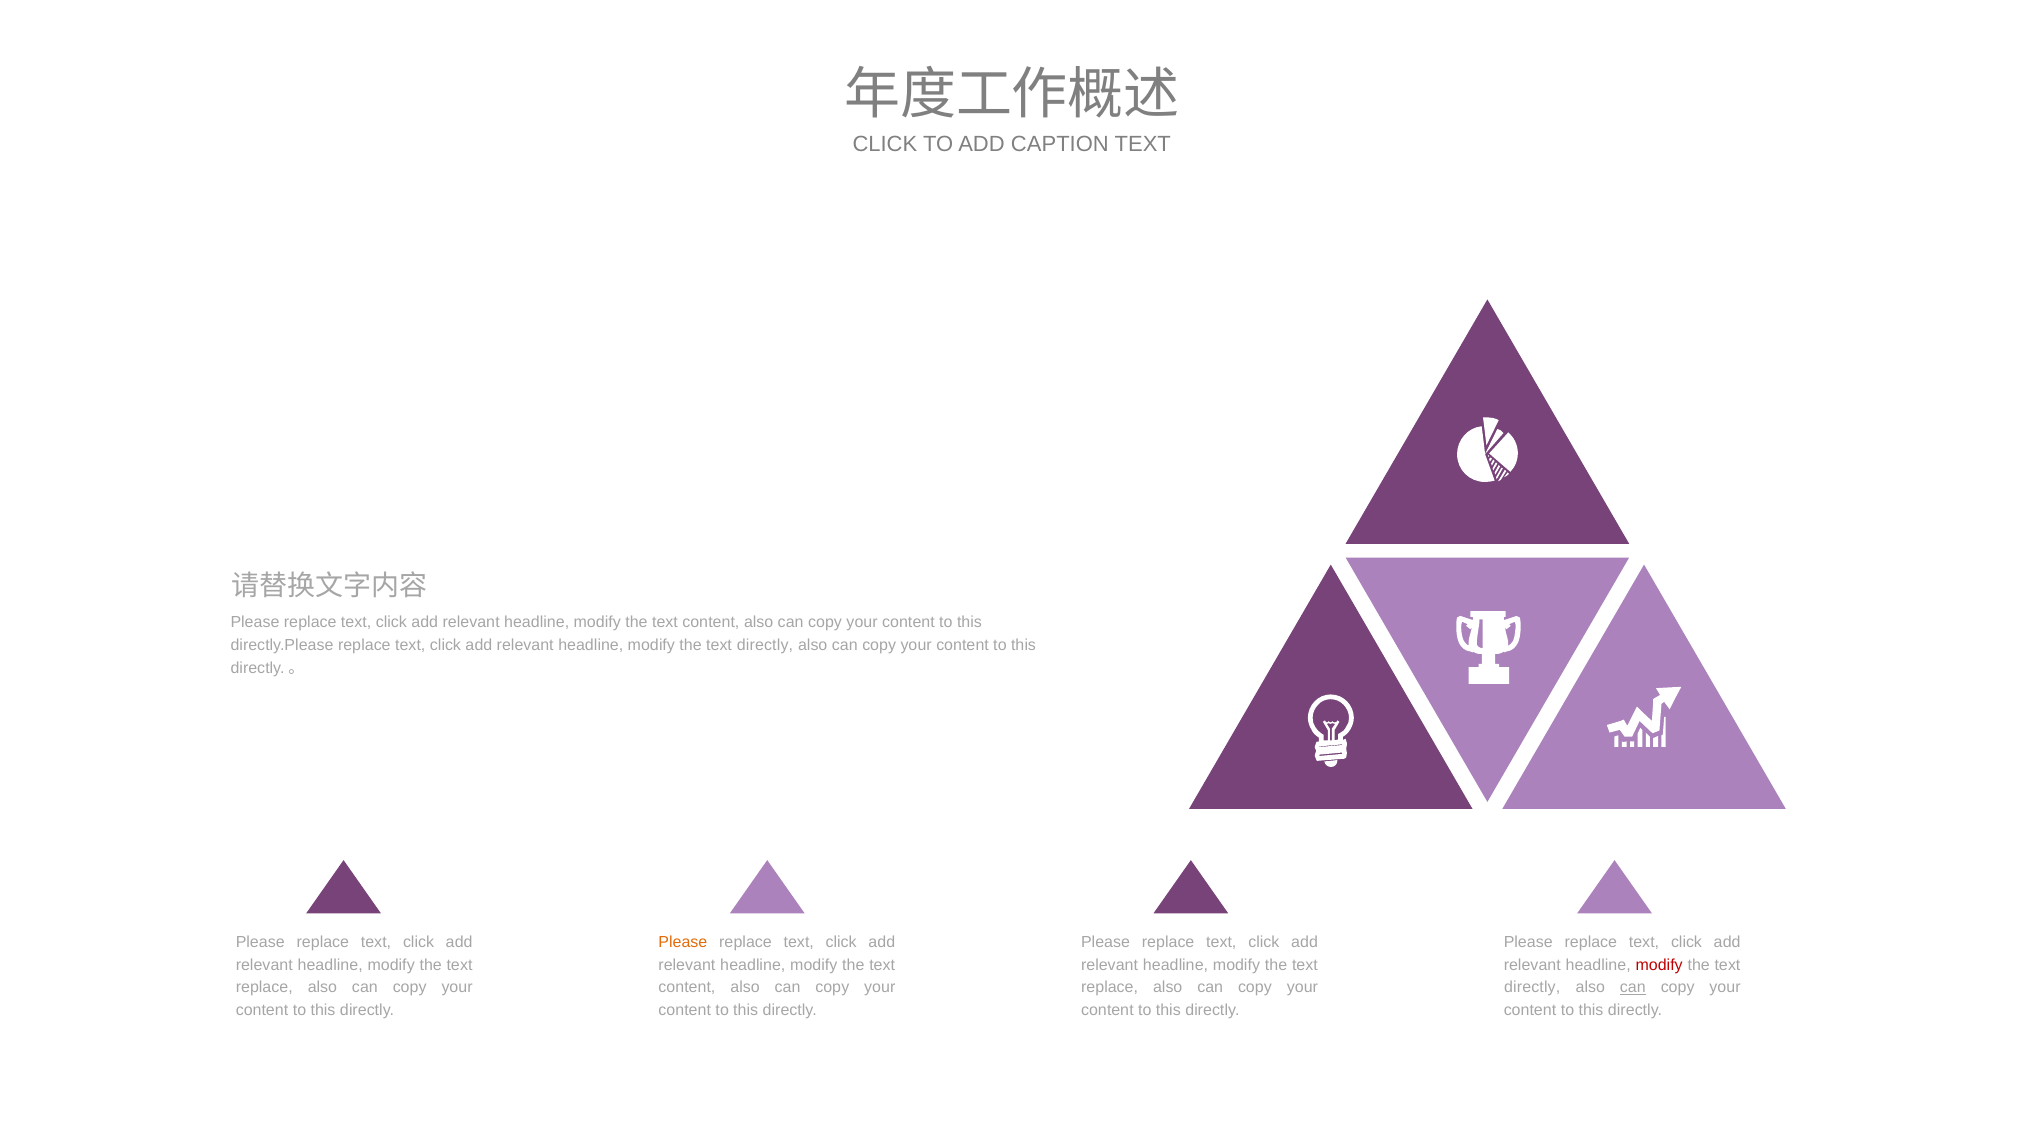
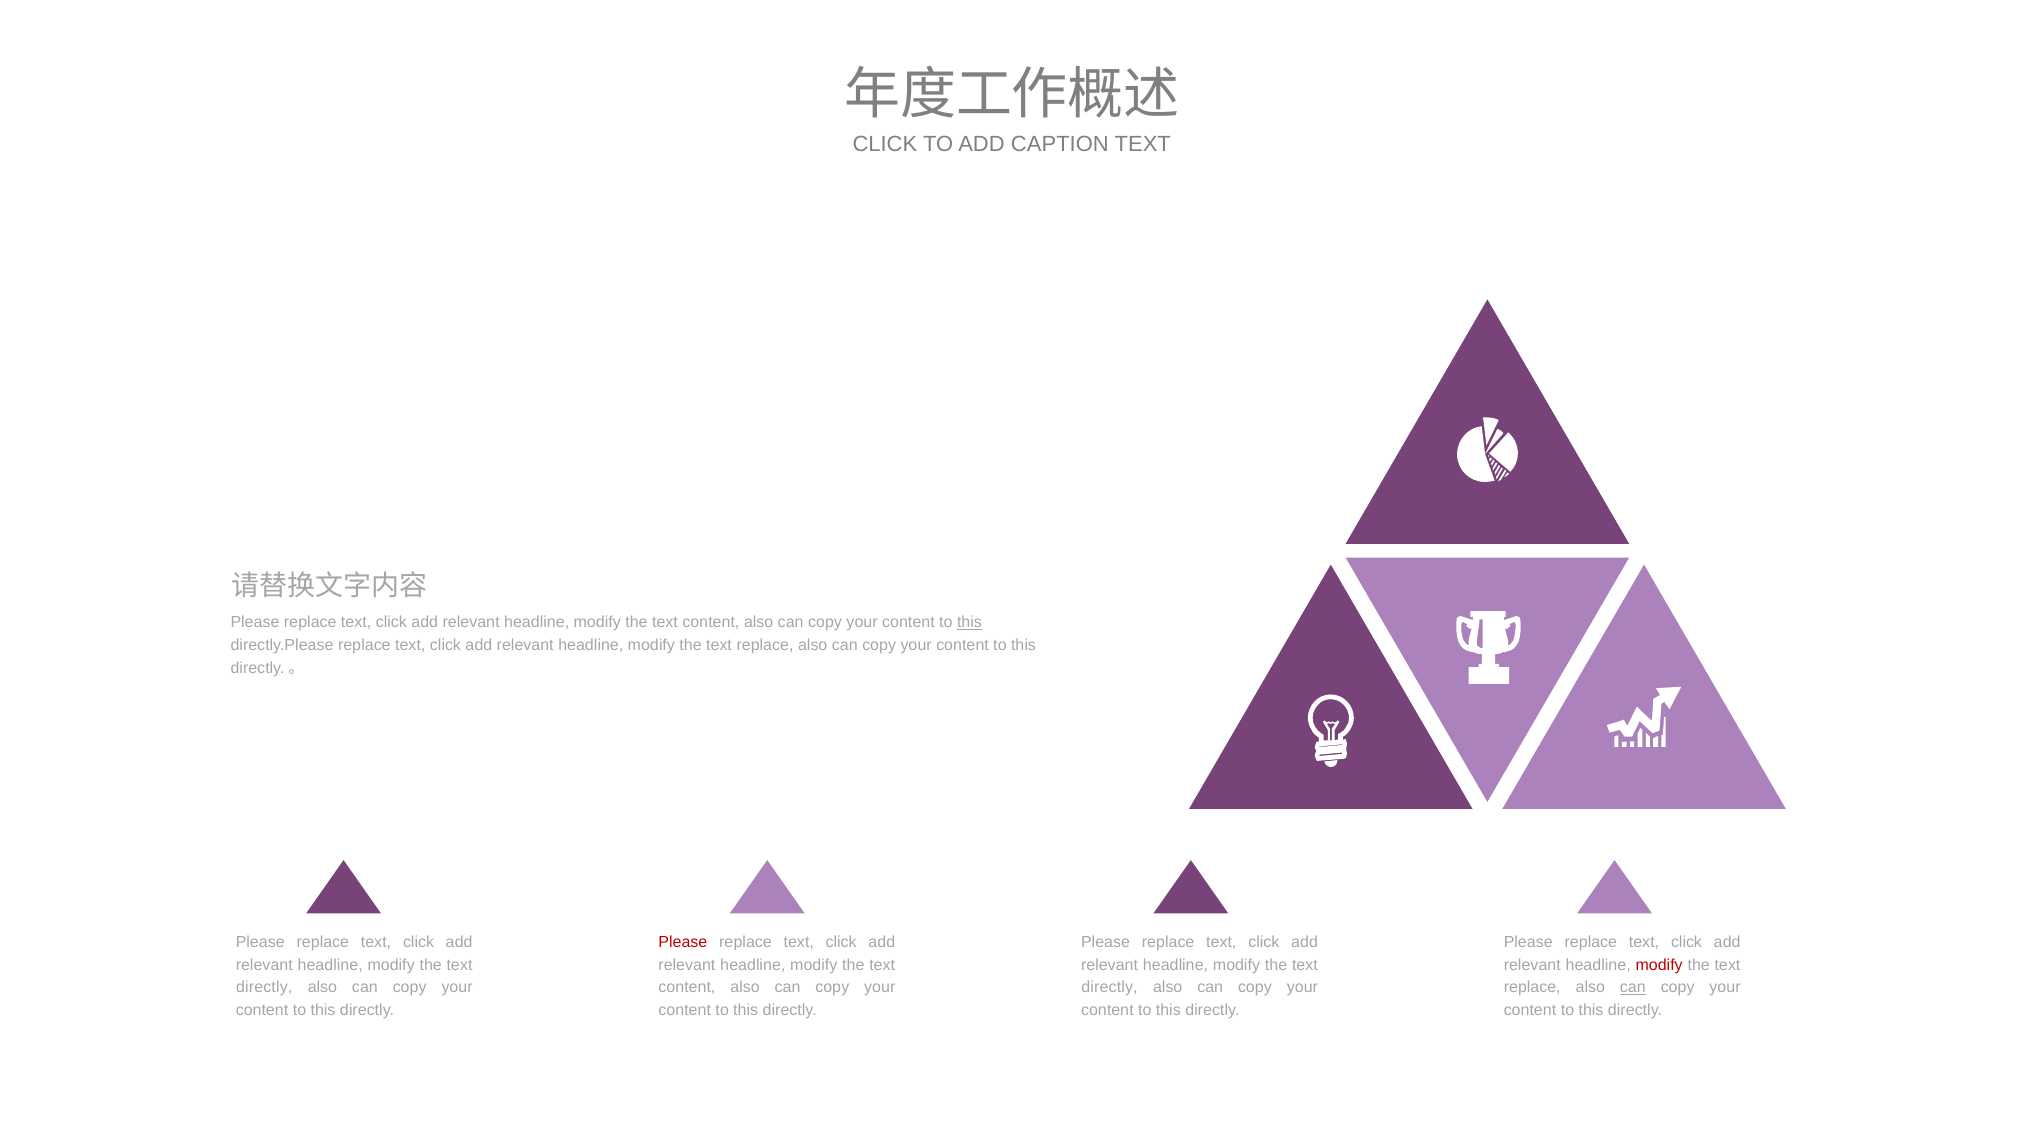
this at (969, 623) underline: none -> present
directly at (765, 646): directly -> replace
Please at (683, 942) colour: orange -> red
replace at (264, 988): replace -> directly
replace at (1110, 988): replace -> directly
directly at (1532, 988): directly -> replace
